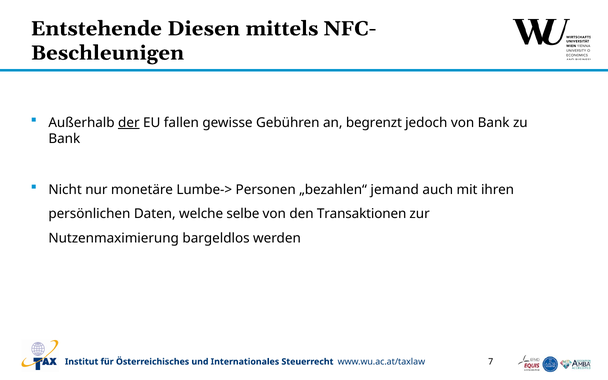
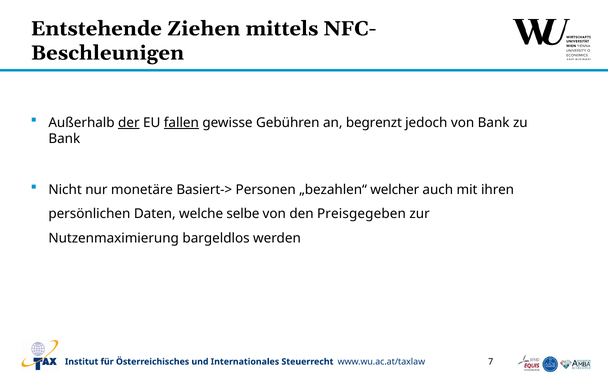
Diesen: Diesen -> Ziehen
fallen underline: none -> present
Lumbe->: Lumbe-> -> Basiert->
jemand: jemand -> welcher
Transaktionen: Transaktionen -> Preisgegeben
